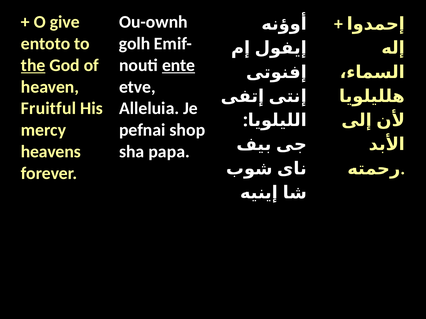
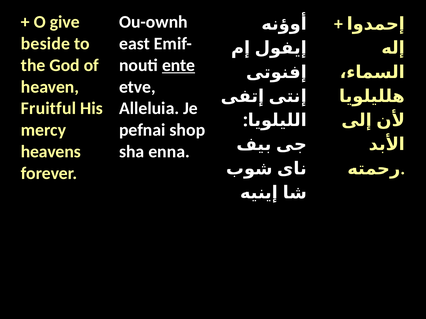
entoto: entoto -> beside
golh: golh -> east
the underline: present -> none
papa: papa -> enna
